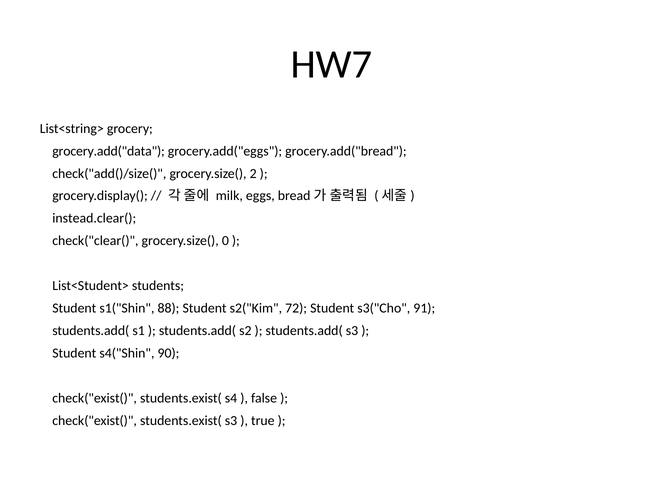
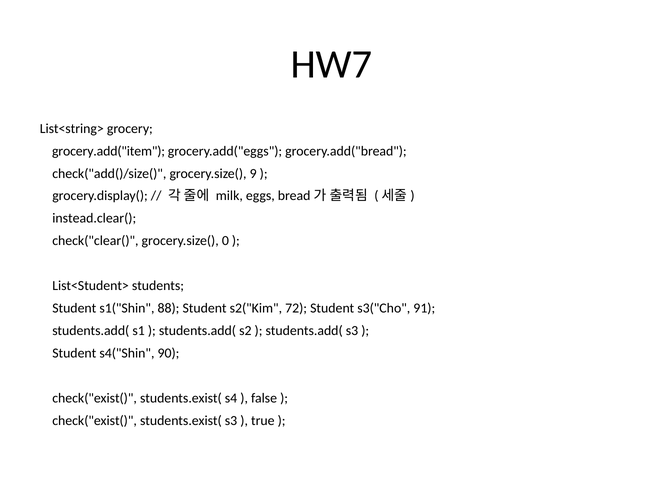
grocery.add("data: grocery.add("data -> grocery.add("item
2: 2 -> 9
